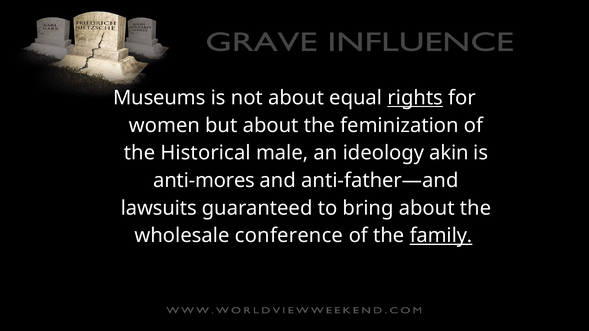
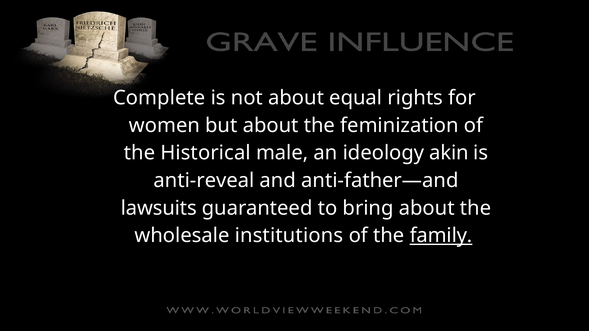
Museums: Museums -> Complete
rights underline: present -> none
anti-mores: anti-mores -> anti-reveal
conference: conference -> institutions
